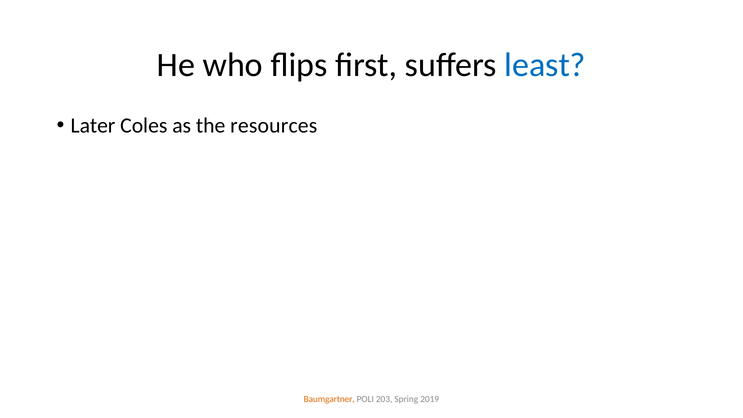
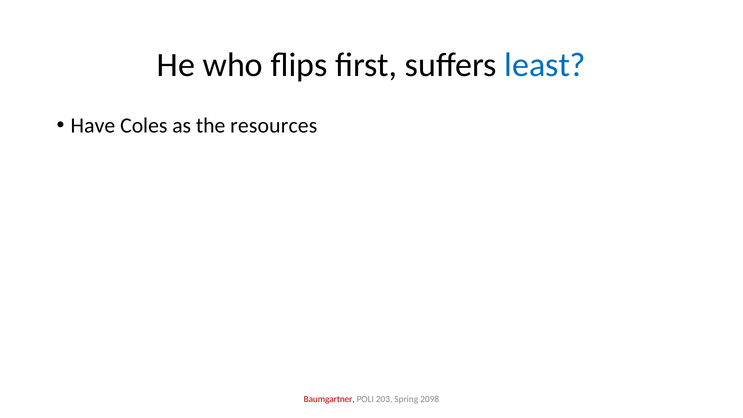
Later: Later -> Have
Baumgartner colour: orange -> red
2019: 2019 -> 2098
